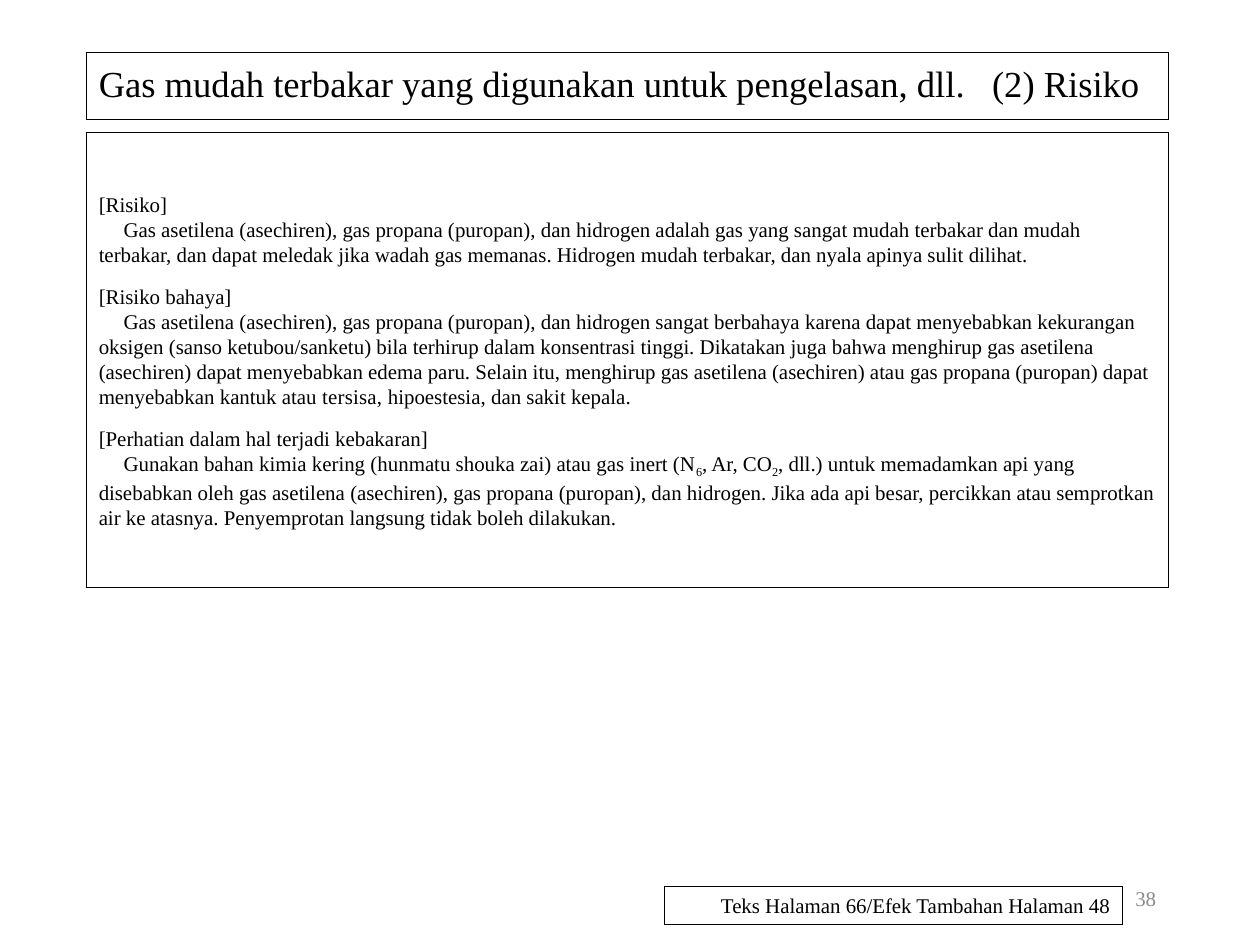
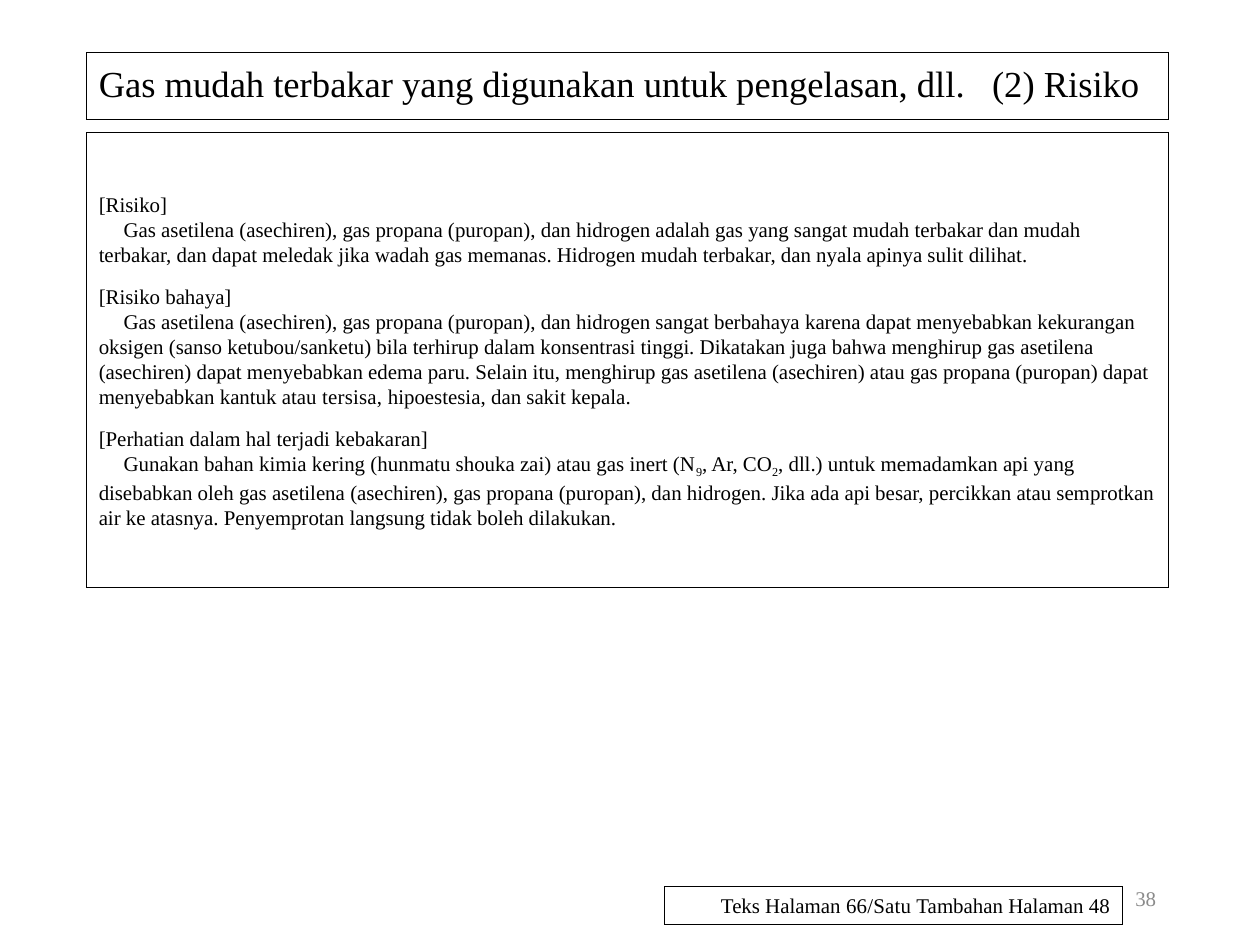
6: 6 -> 9
66/Efek: 66/Efek -> 66/Satu
